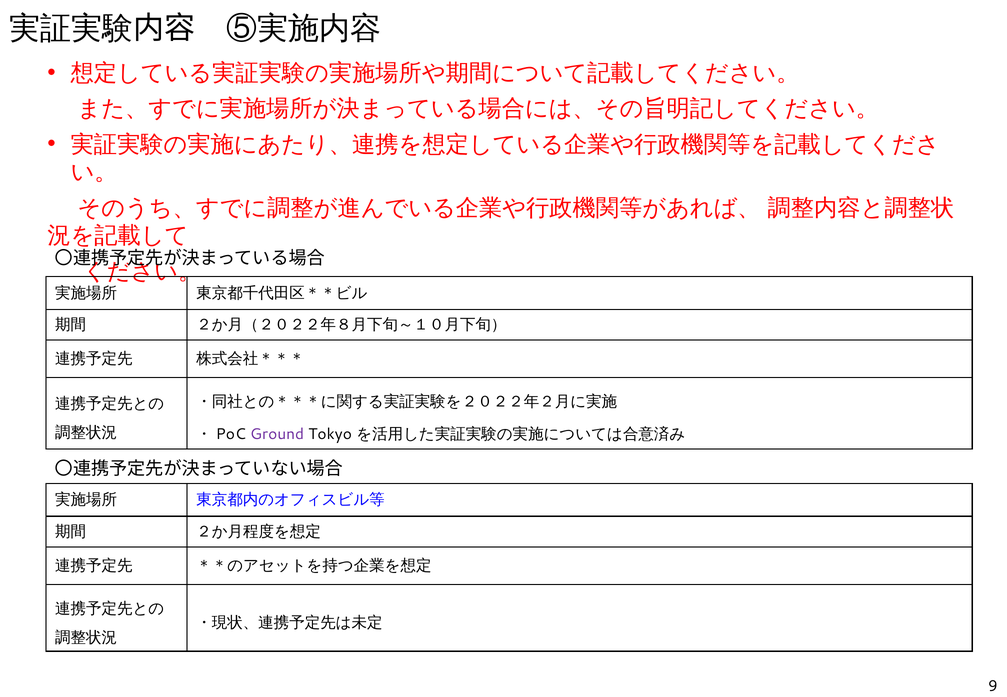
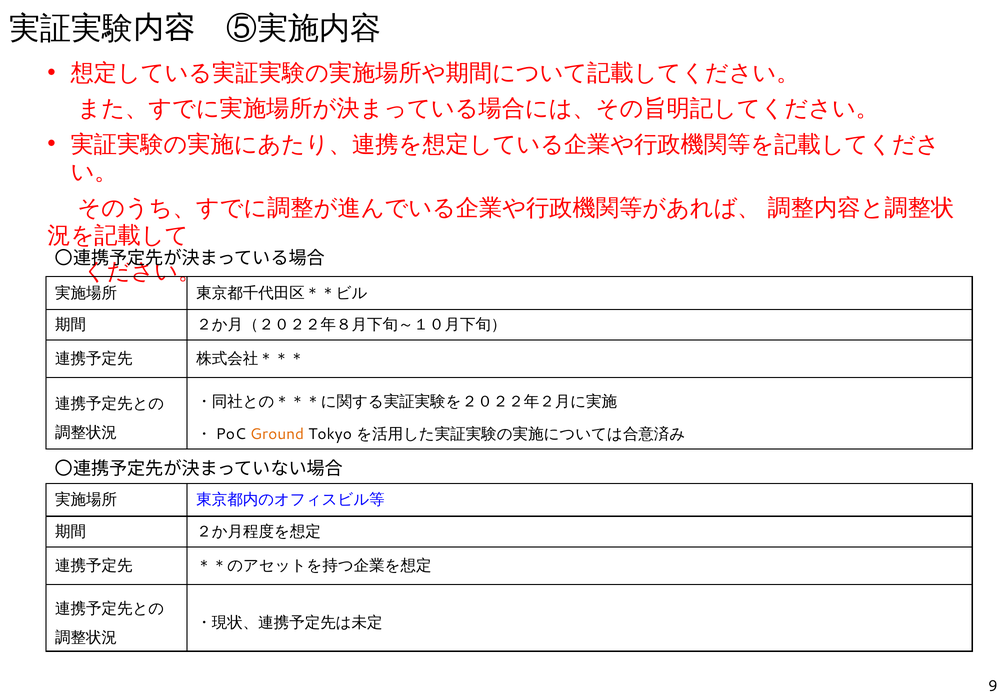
Ground colour: purple -> orange
